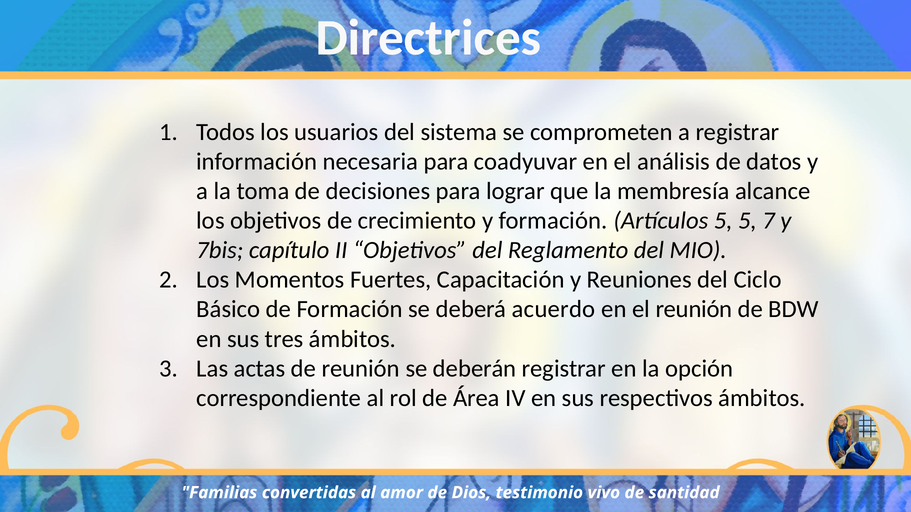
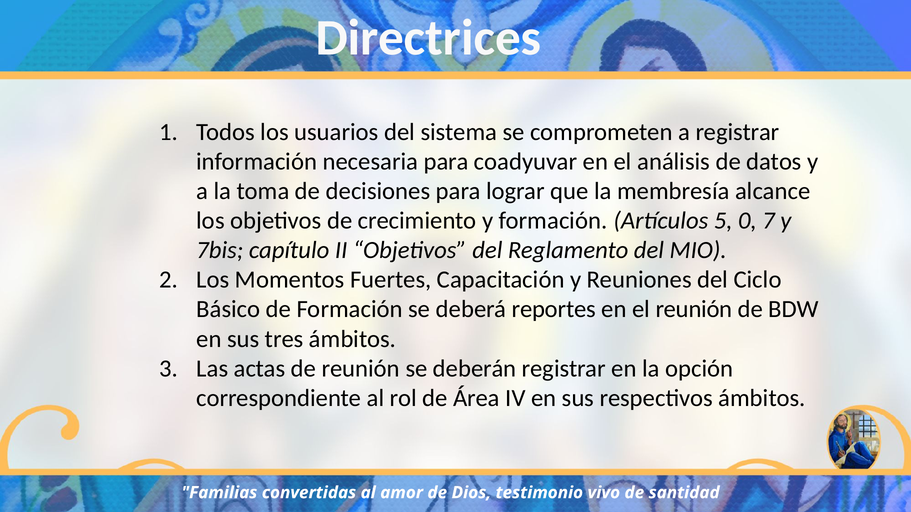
5 5: 5 -> 0
acuerdo: acuerdo -> reportes
